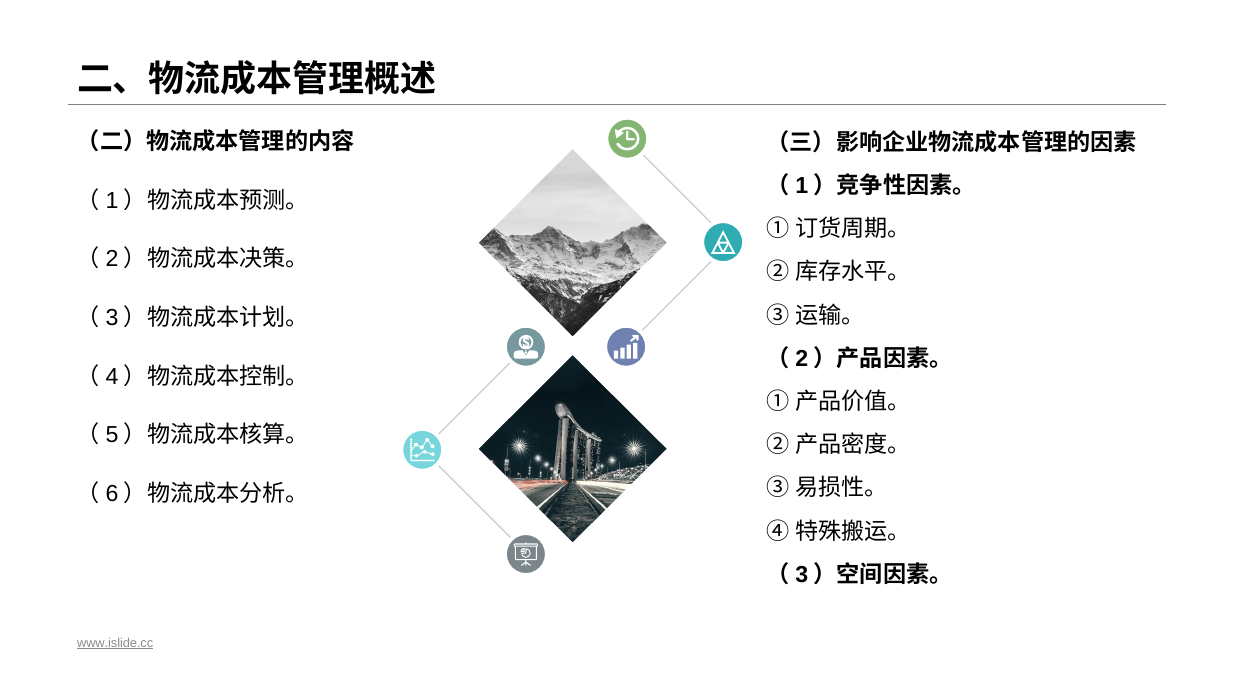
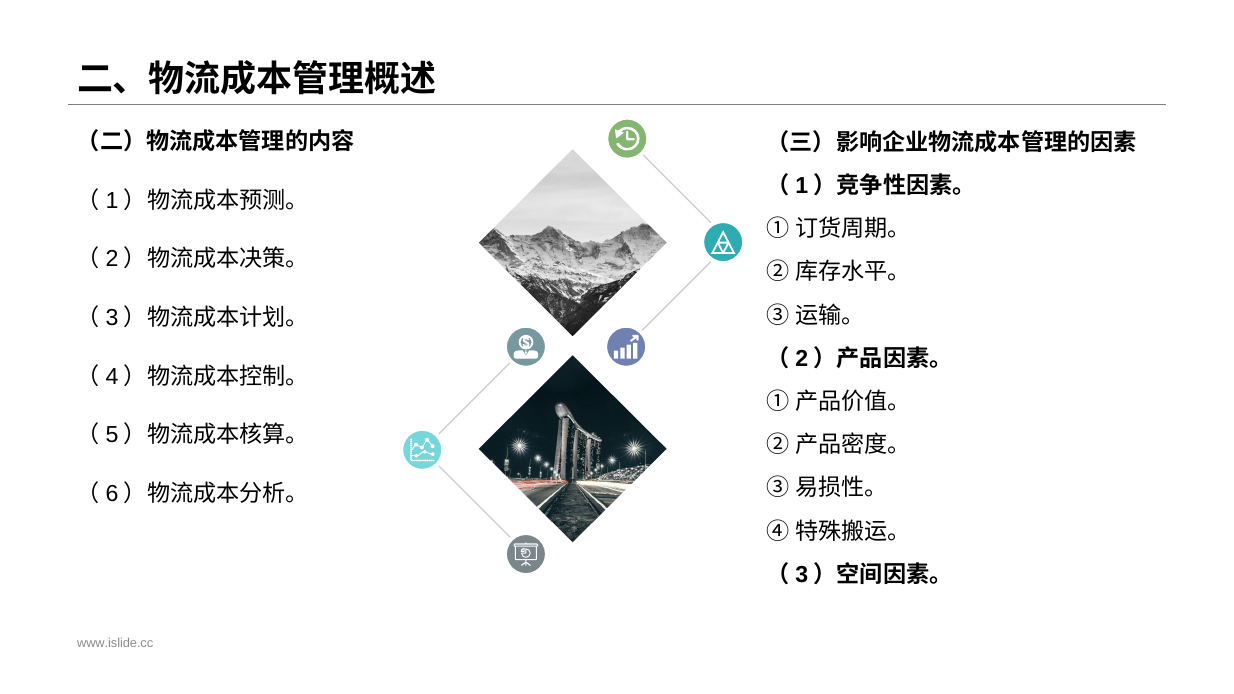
www.islide.cc underline: present -> none
